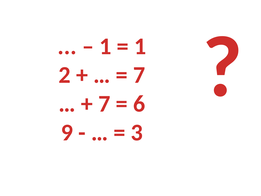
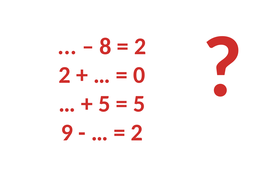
1 at (105, 46): 1 -> 8
1 at (140, 46): 1 -> 2
7 at (139, 75): 7 -> 0
7 at (104, 104): 7 -> 5
6 at (139, 104): 6 -> 5
3 at (137, 132): 3 -> 2
